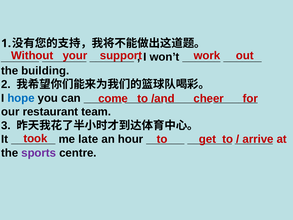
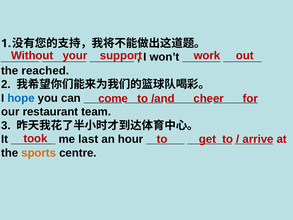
building: building -> reached
late: late -> last
sports colour: purple -> orange
